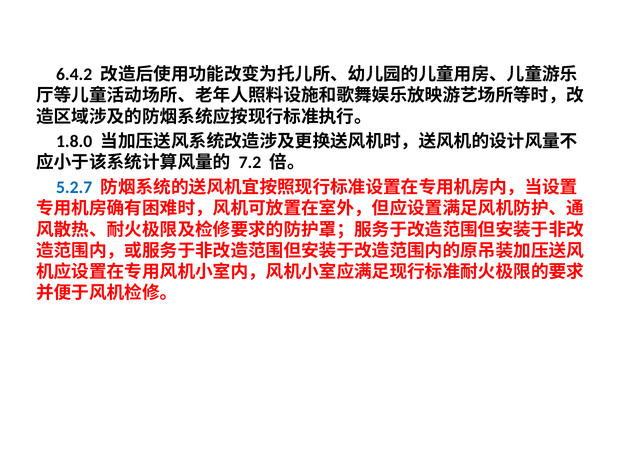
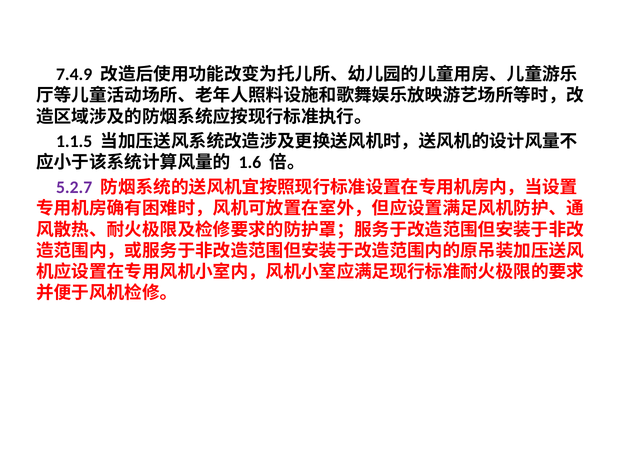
6.4.2: 6.4.2 -> 7.4.9
1.8.0: 1.8.0 -> 1.1.5
7.2: 7.2 -> 1.6
5.2.7 colour: blue -> purple
